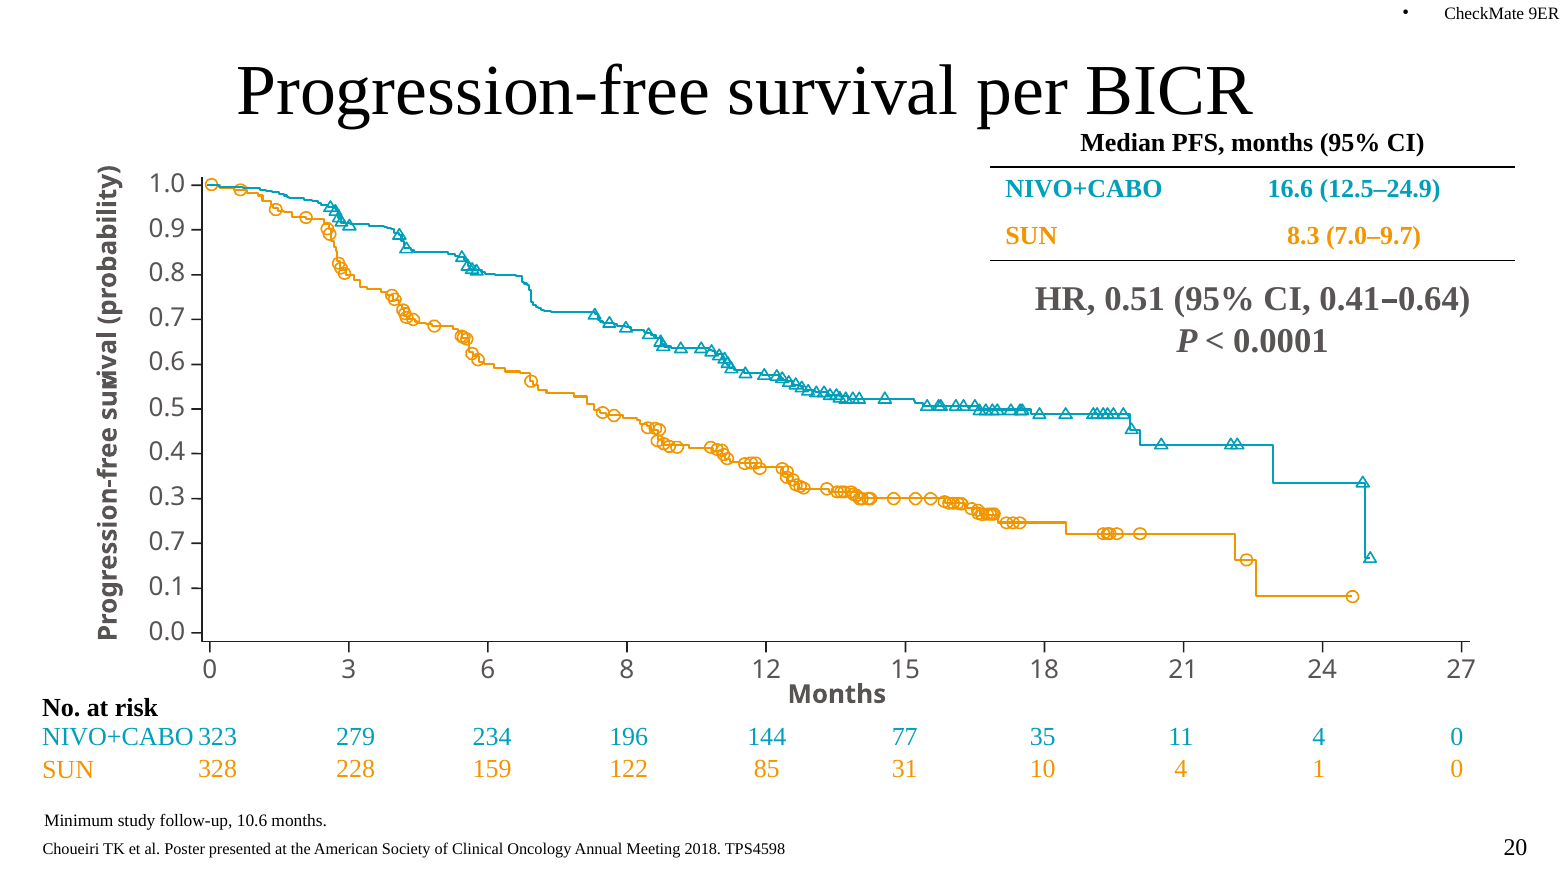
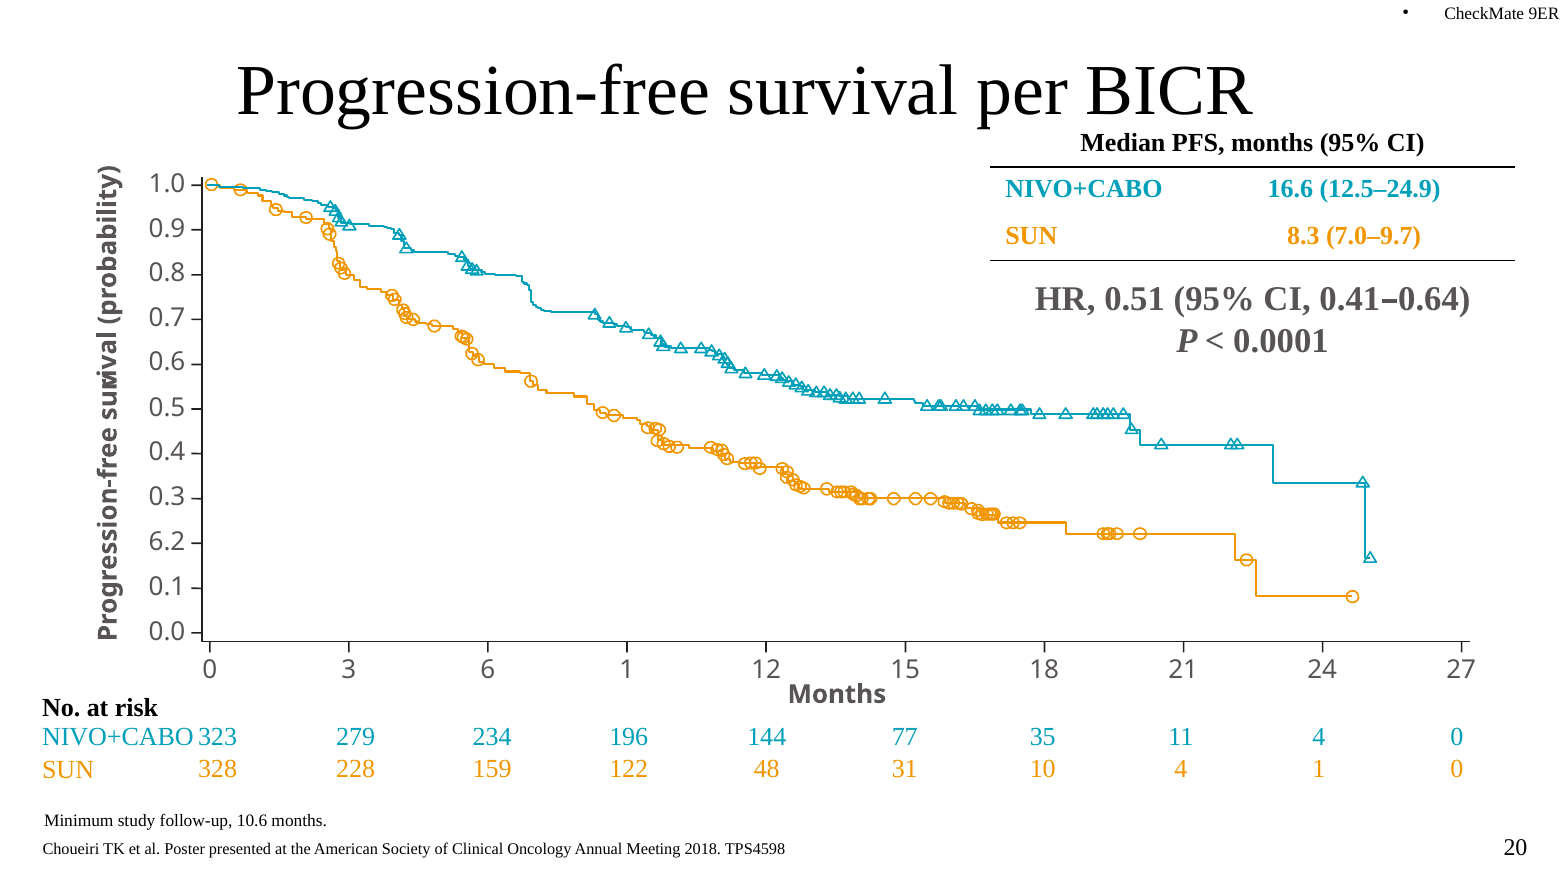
0.7 at (167, 542): 0.7 -> 6.2
6 8: 8 -> 1
85: 85 -> 48
